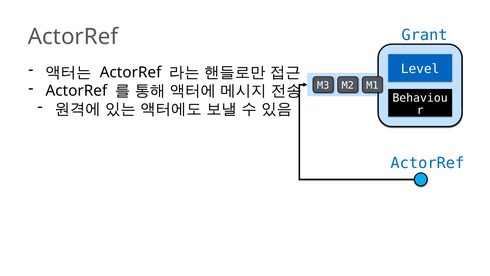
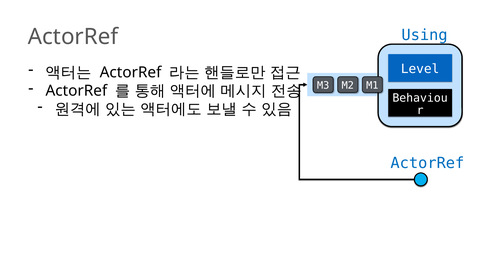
Grant: Grant -> Using
